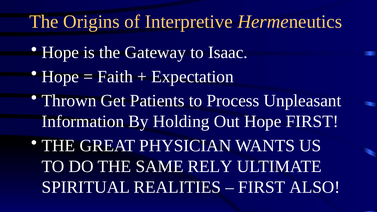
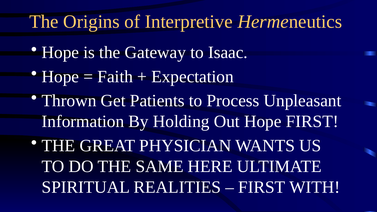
RELY: RELY -> HERE
ALSO: ALSO -> WITH
